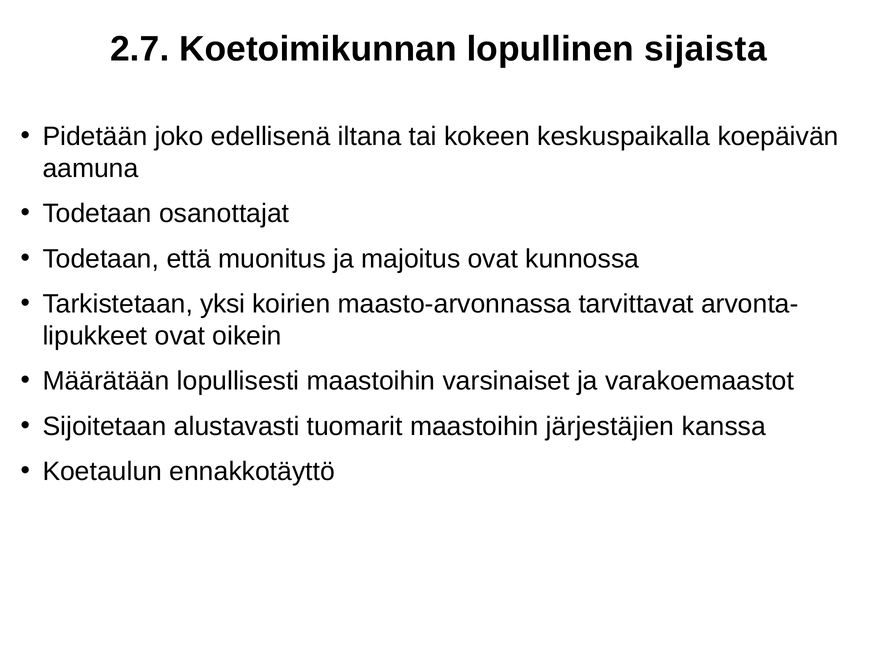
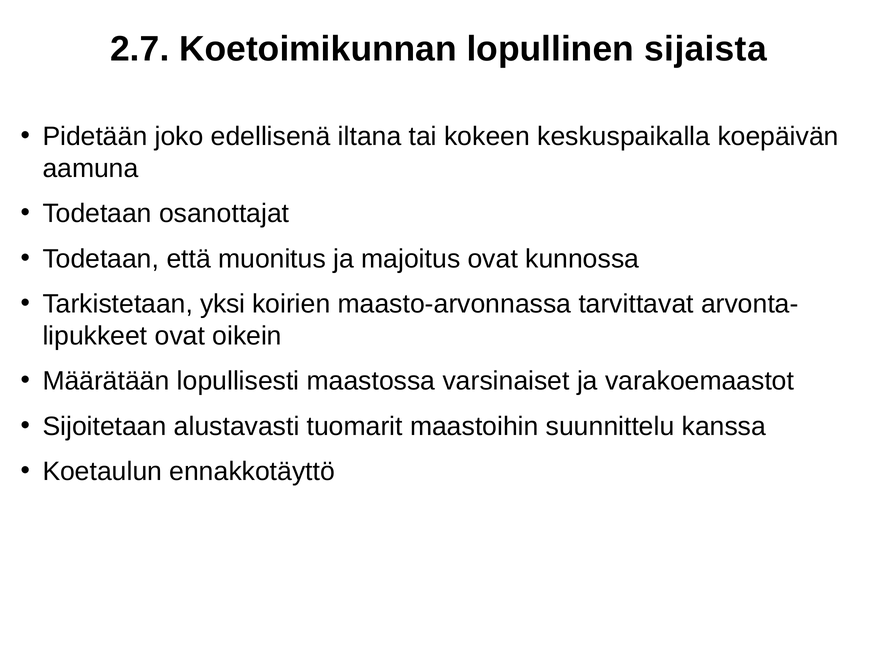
lopullisesti maastoihin: maastoihin -> maastossa
järjestäjien: järjestäjien -> suunnittelu
